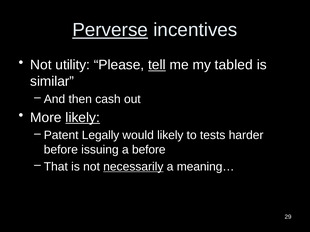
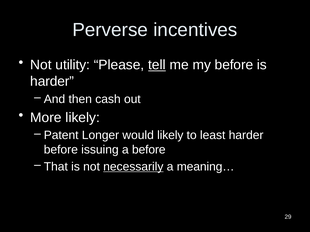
Perverse underline: present -> none
my tabled: tabled -> before
similar at (52, 82): similar -> harder
likely at (83, 118) underline: present -> none
Legally: Legally -> Longer
tests: tests -> least
